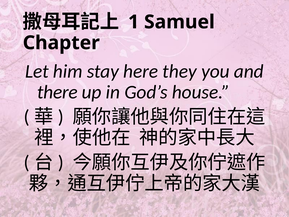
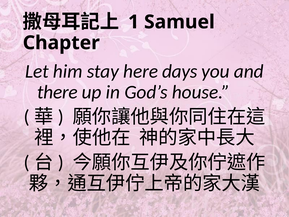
they: they -> days
